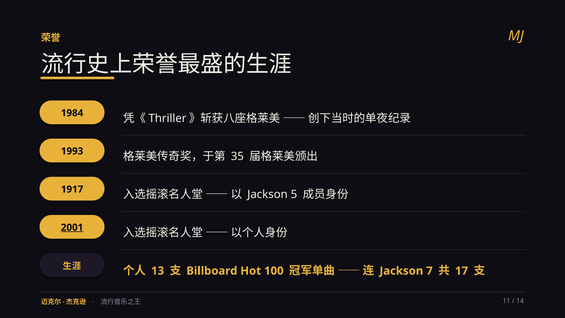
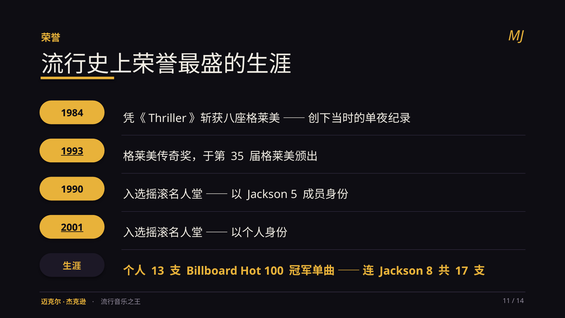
1993 underline: none -> present
1917: 1917 -> 1990
7: 7 -> 8
